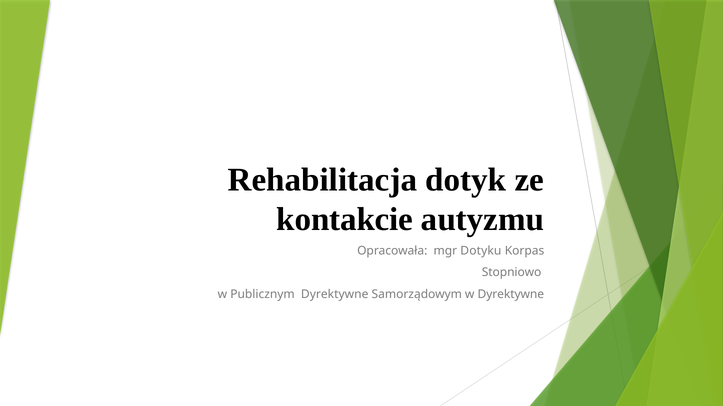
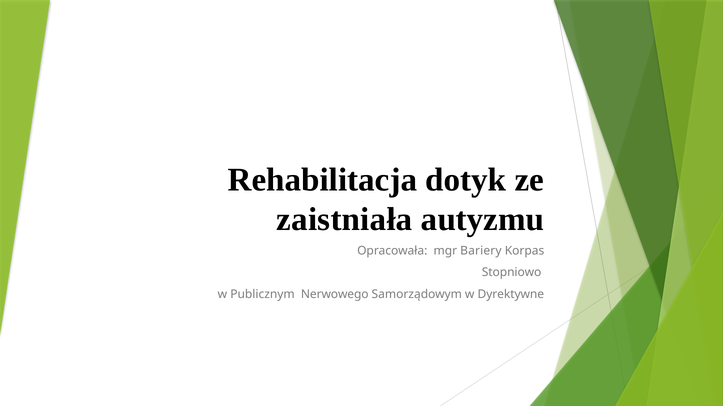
kontakcie: kontakcie -> zaistniała
Dotyku: Dotyku -> Bariery
Publicznym Dyrektywne: Dyrektywne -> Nerwowego
